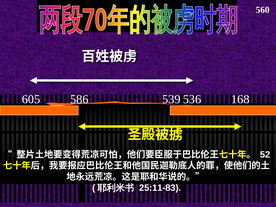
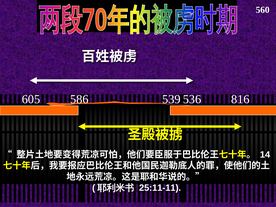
168: 168 -> 816
52: 52 -> 14
25:11-83: 25:11-83 -> 25:11-11
